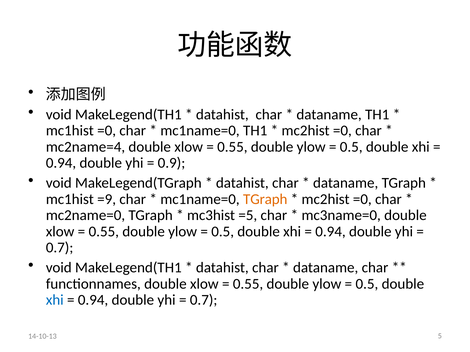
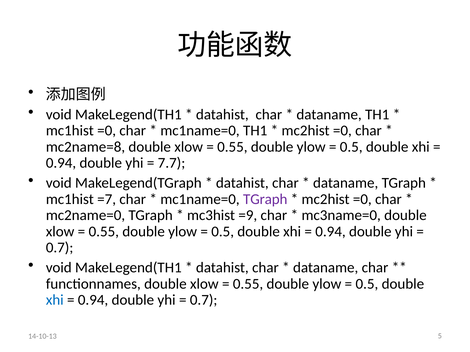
mc2name=4: mc2name=4 -> mc2name=8
0.9: 0.9 -> 7.7
=9: =9 -> =7
TGraph at (265, 199) colour: orange -> purple
=5: =5 -> =9
